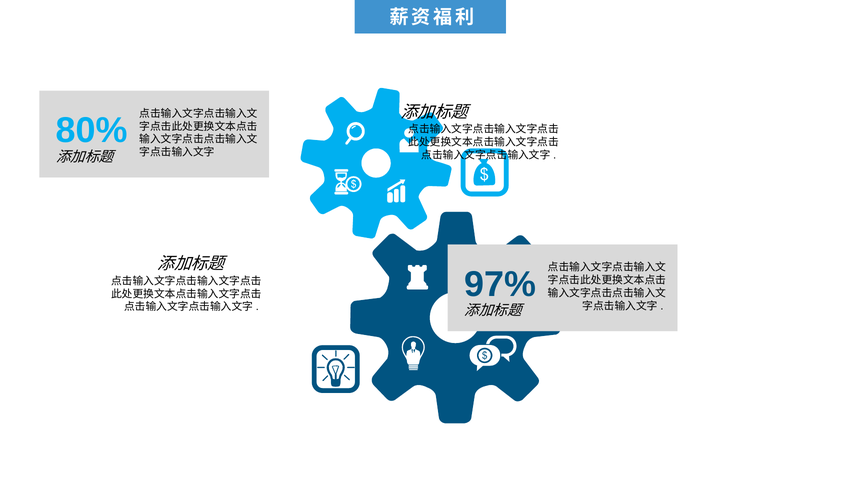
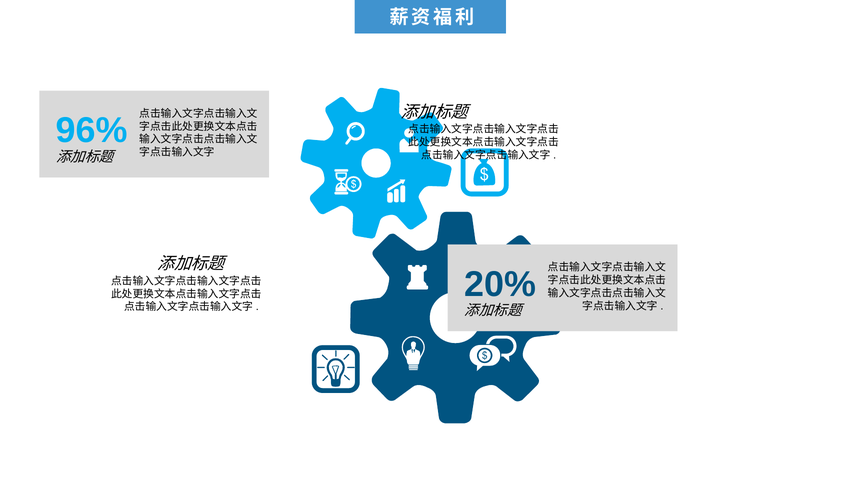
80%: 80% -> 96%
97%: 97% -> 20%
